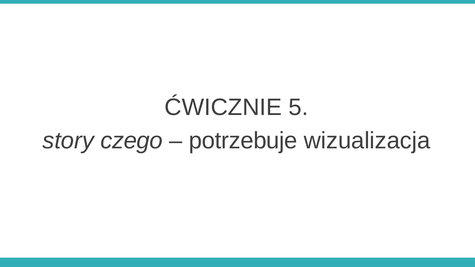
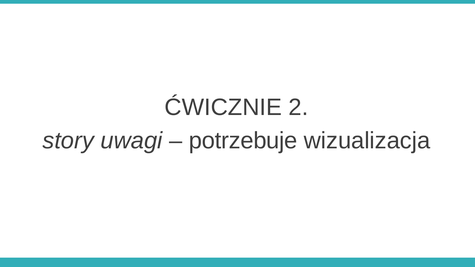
5: 5 -> 2
czego: czego -> uwagi
